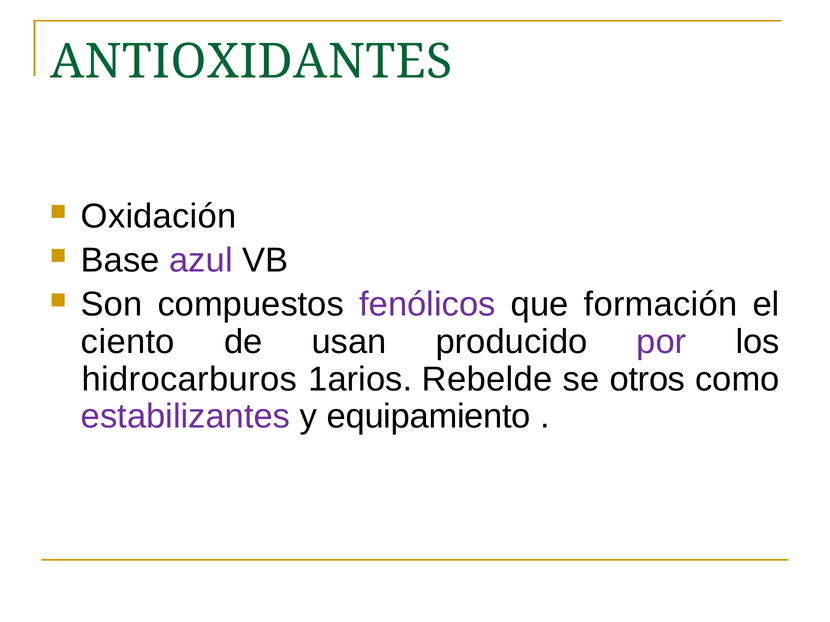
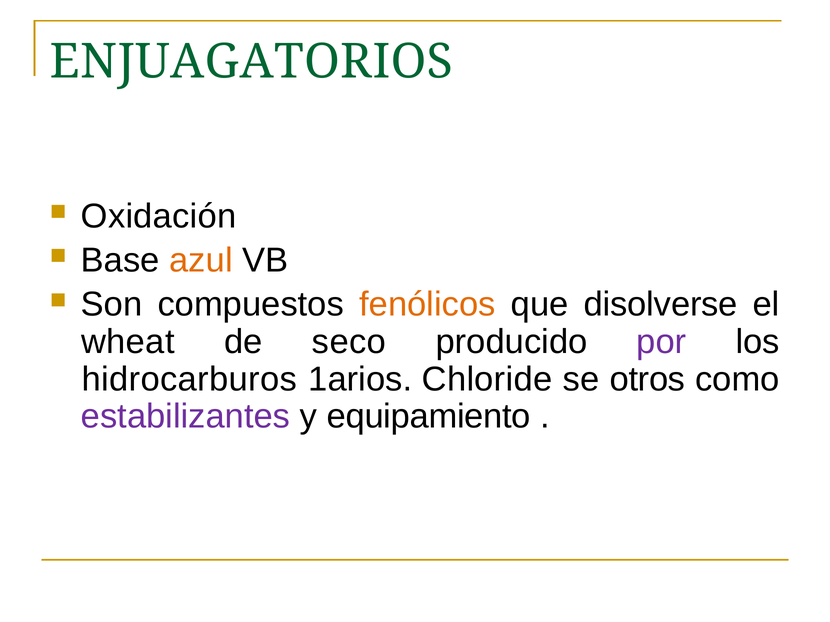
ANTIOXIDANTES: ANTIOXIDANTES -> ENJUAGATORIOS
azul colour: purple -> orange
fenólicos colour: purple -> orange
formación: formación -> disolverse
ciento: ciento -> wheat
usan: usan -> seco
Rebelde: Rebelde -> Chloride
